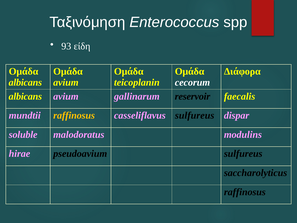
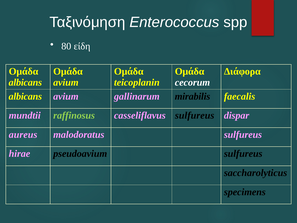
93: 93 -> 80
reservoir: reservoir -> mirabilis
raffinosus at (74, 115) colour: yellow -> light green
soluble: soluble -> aureus
malodoratus modulins: modulins -> sulfureus
raffinosus at (245, 192): raffinosus -> specimens
